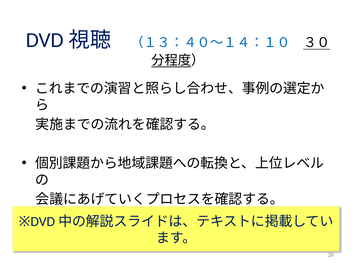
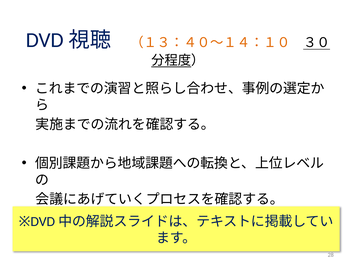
（１３：４０～１４：１０ colour: blue -> orange
